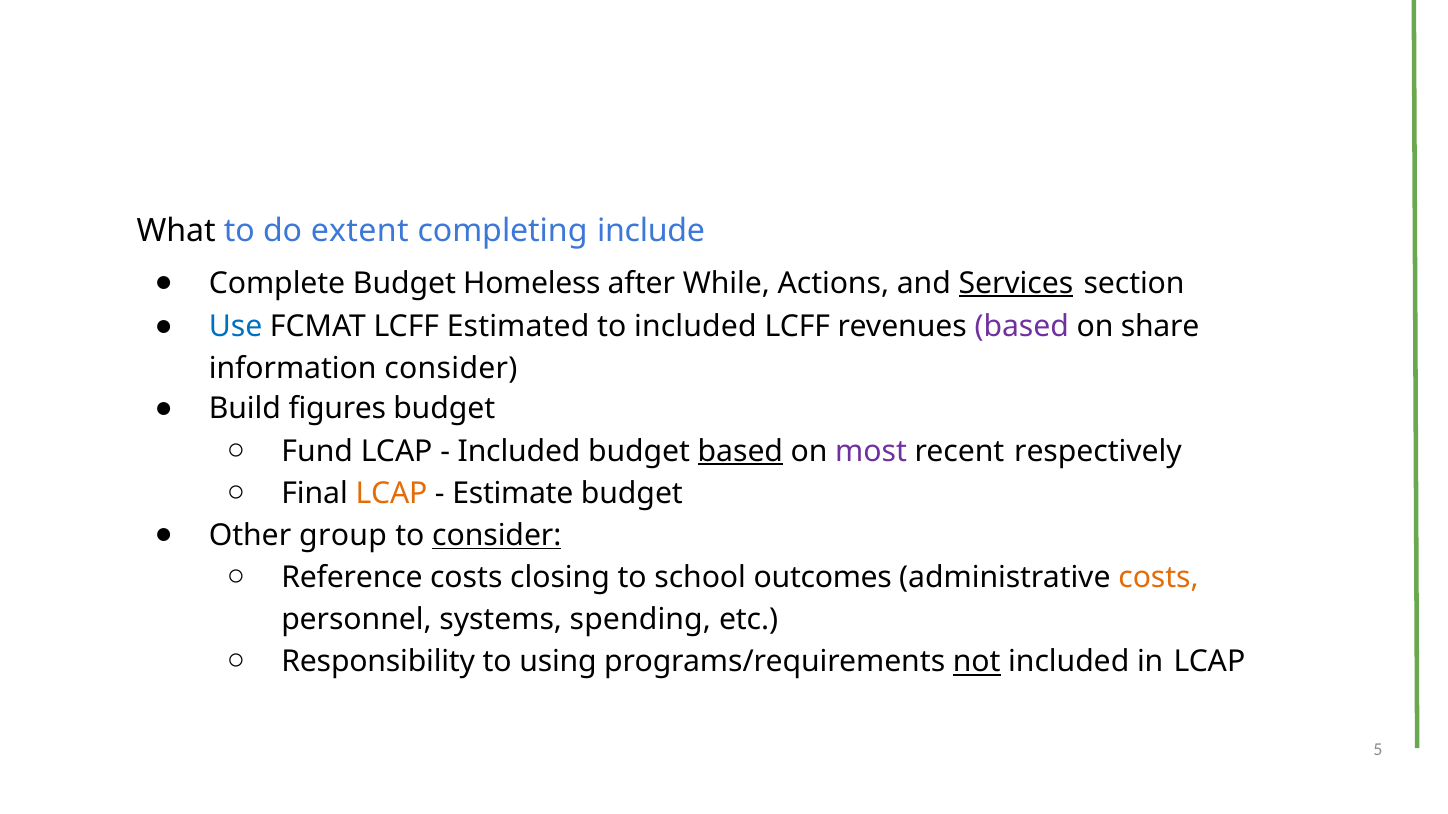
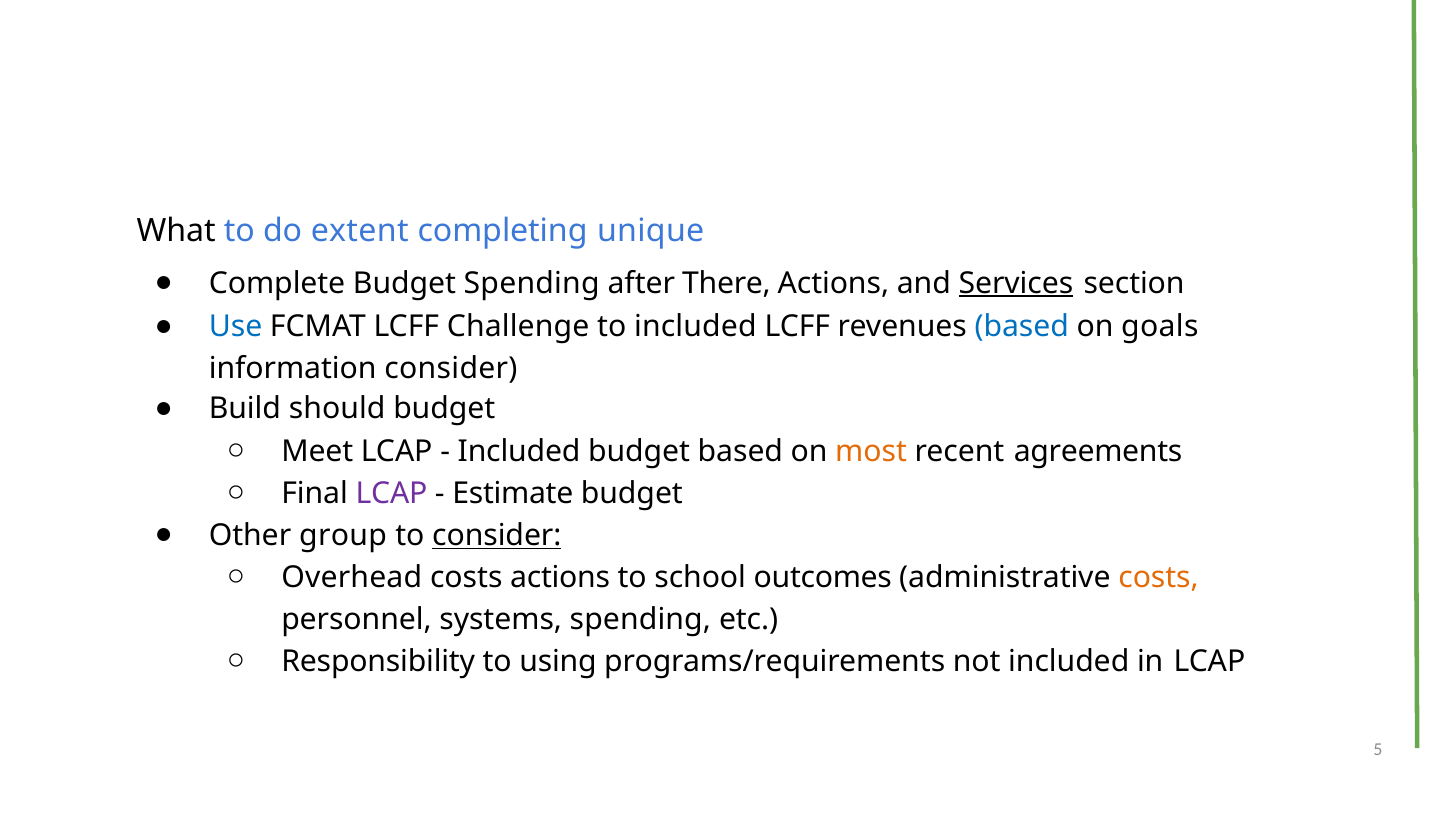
include: include -> unique
Budget Homeless: Homeless -> Spending
While: While -> There
Estimated: Estimated -> Challenge
based at (1022, 327) colour: purple -> blue
share: share -> goals
figures: figures -> should
Fund: Fund -> Meet
based at (740, 451) underline: present -> none
most colour: purple -> orange
respectively: respectively -> agreements
LCAP at (391, 494) colour: orange -> purple
Reference: Reference -> Overhead
costs closing: closing -> actions
not underline: present -> none
